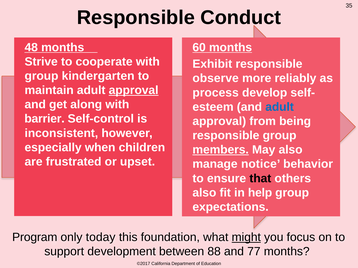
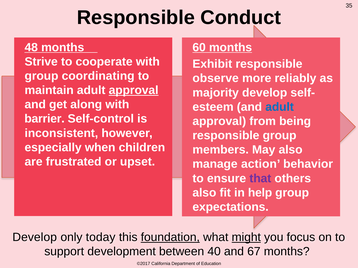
kindergarten: kindergarten -> coordinating
process: process -> majority
members underline: present -> none
notice: notice -> action
that colour: black -> purple
Program at (35, 238): Program -> Develop
foundation underline: none -> present
88: 88 -> 40
77: 77 -> 67
